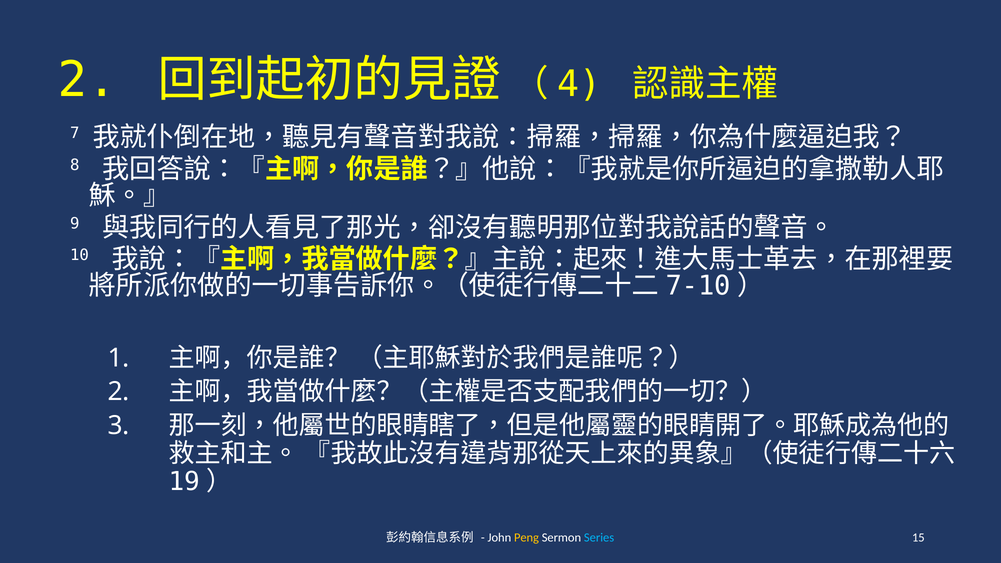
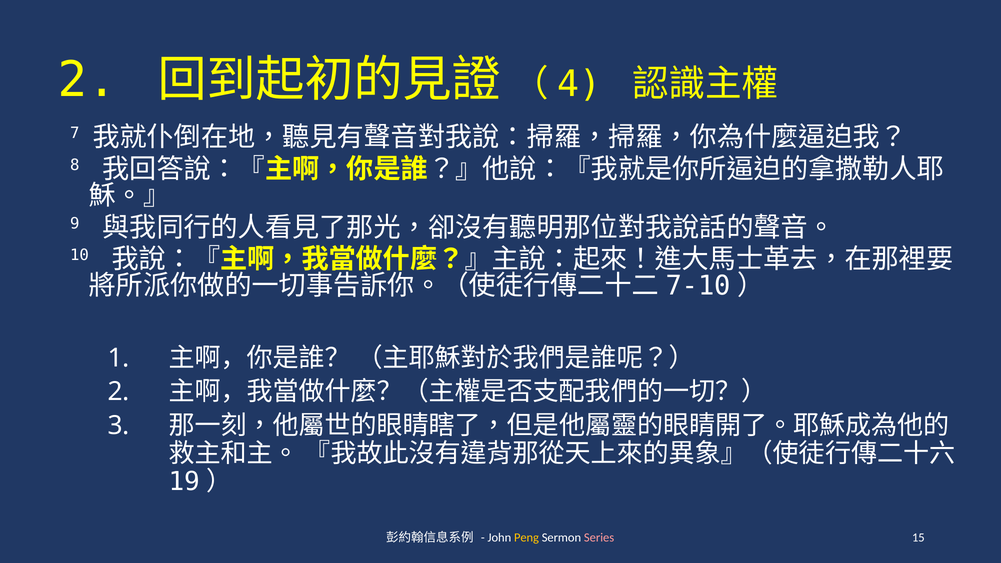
Series colour: light blue -> pink
